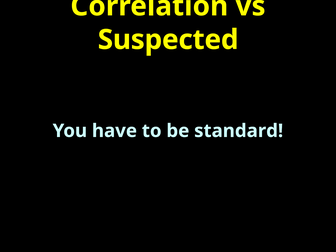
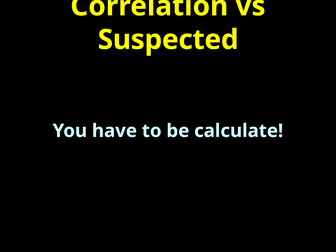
standard: standard -> calculate
